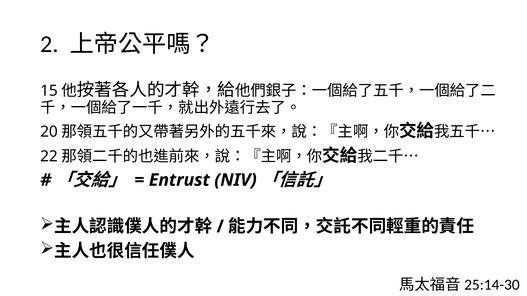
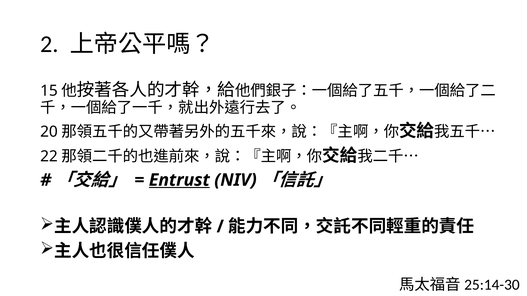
Entrust underline: none -> present
